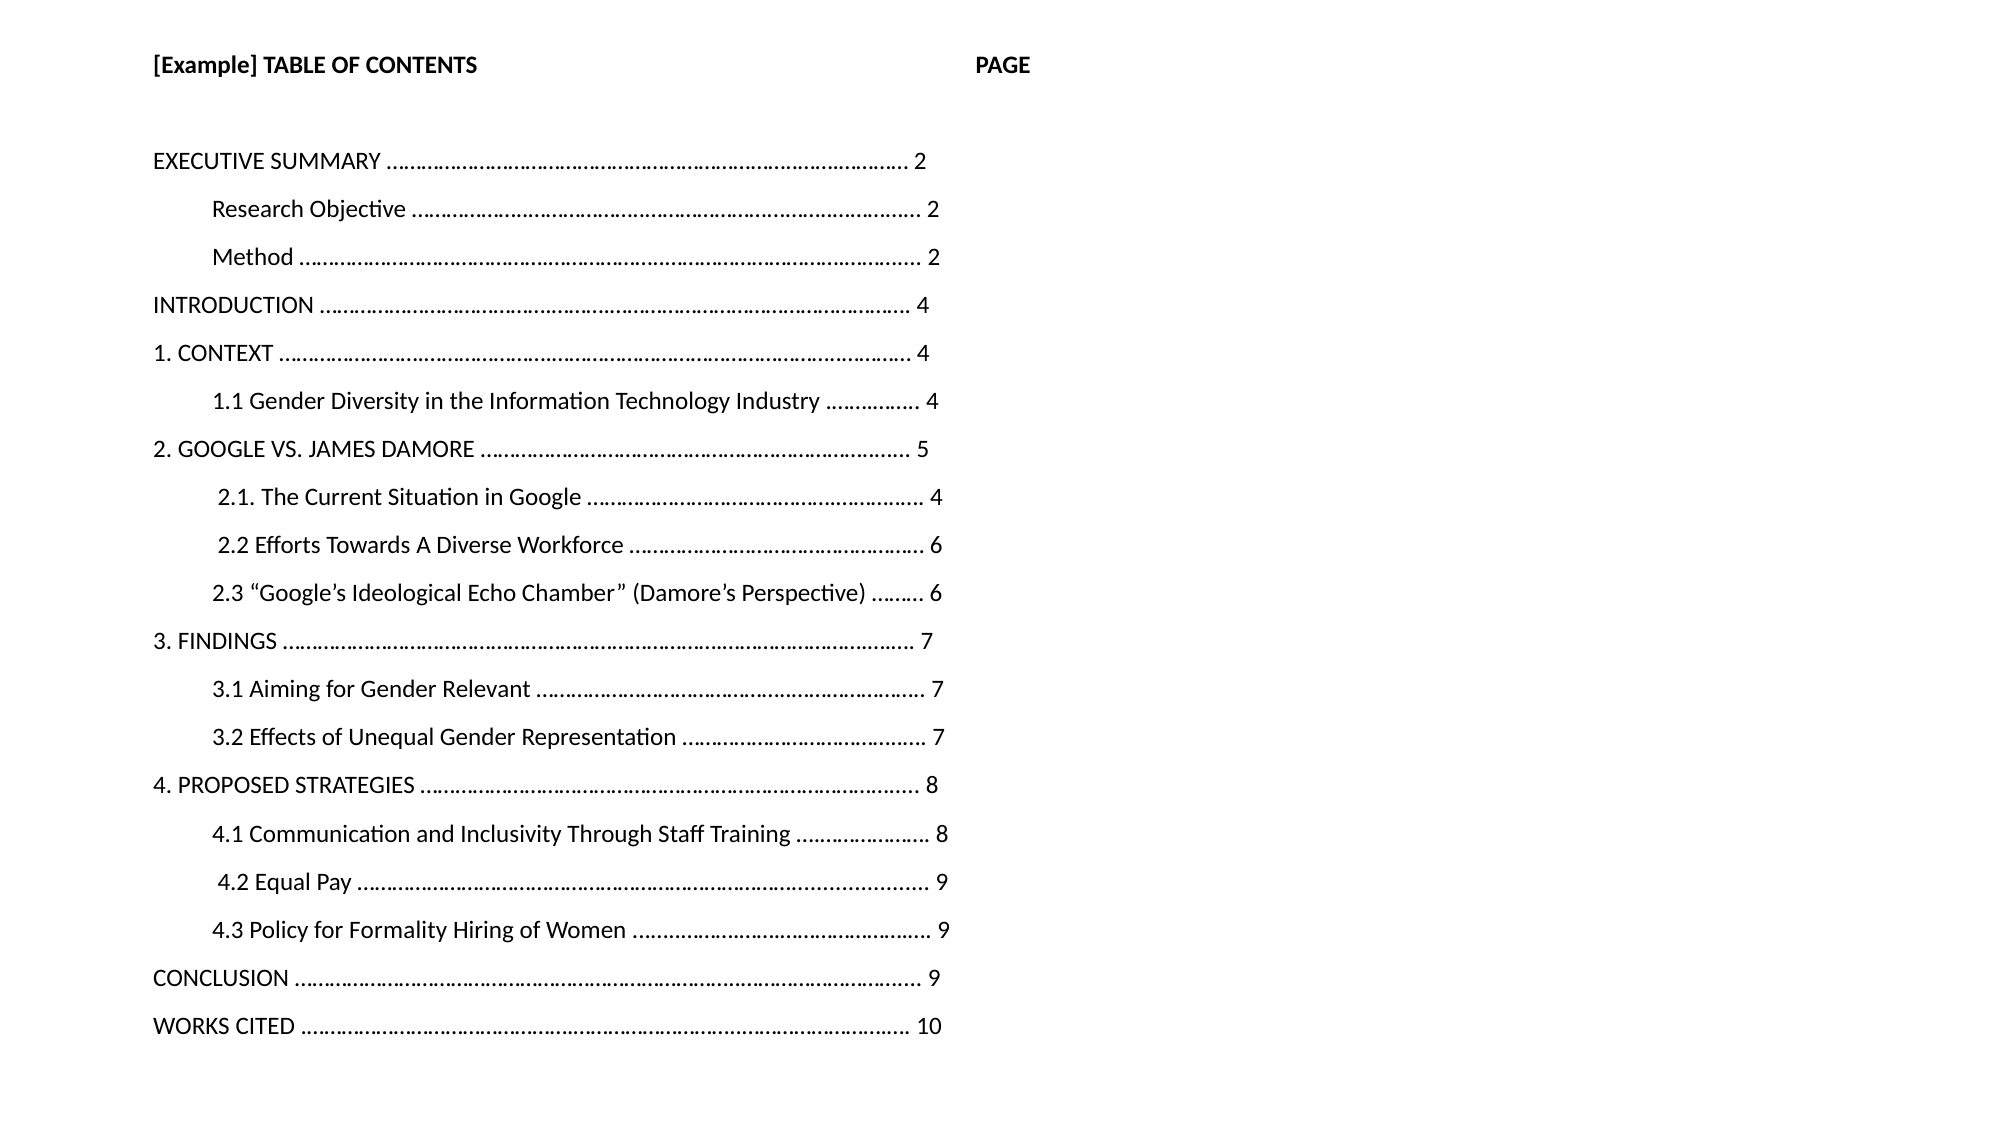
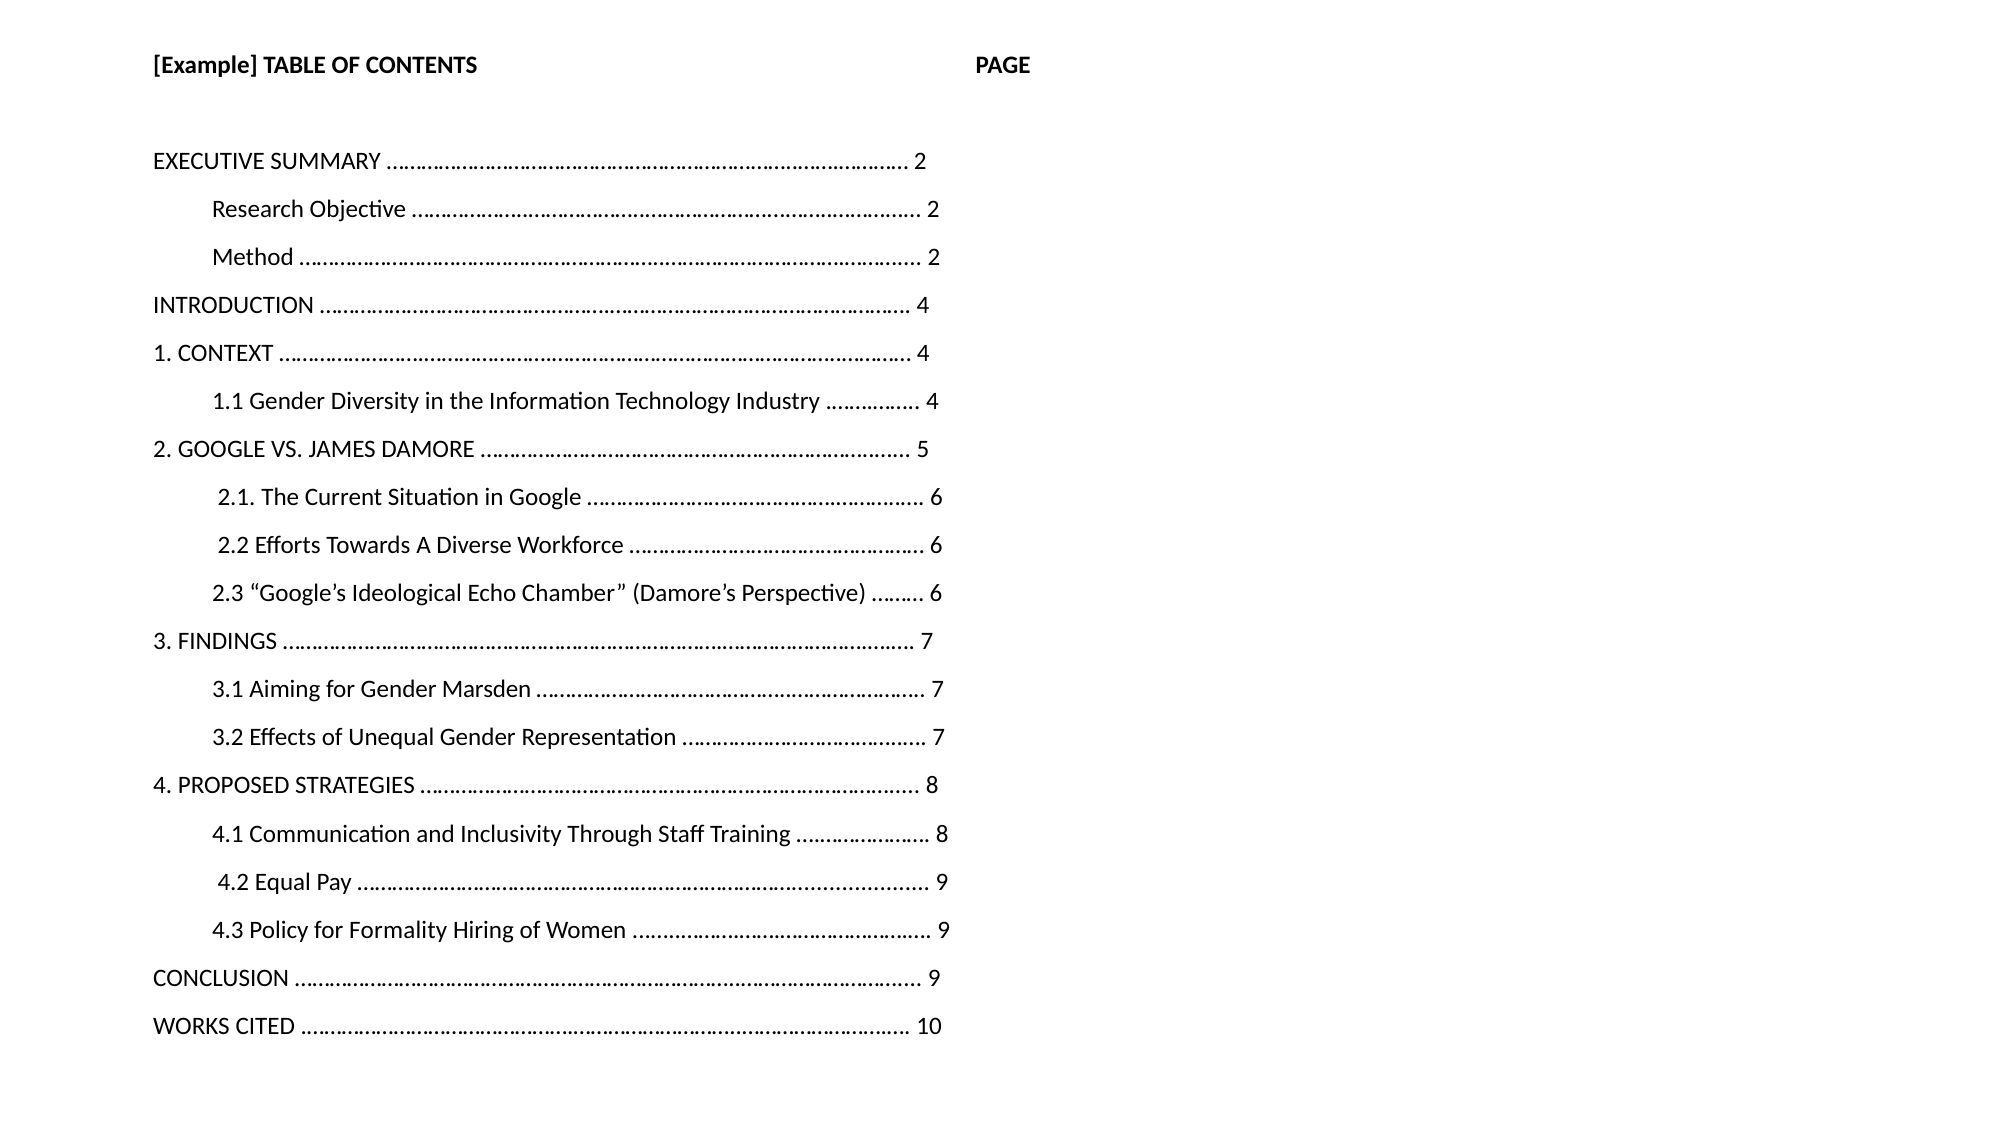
4 at (936, 498): 4 -> 6
Relevant: Relevant -> Marsden
